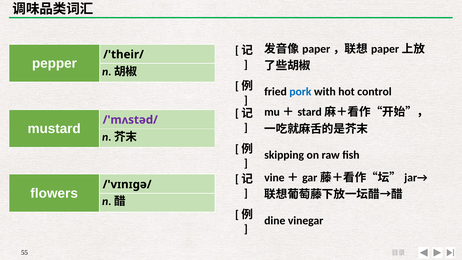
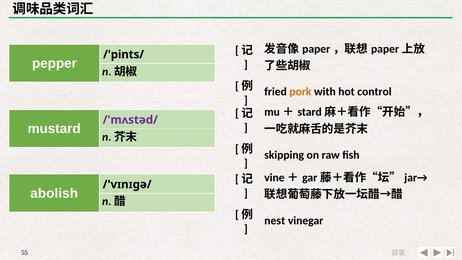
/'their/: /'their/ -> /'pints/
pork colour: blue -> orange
flowers: flowers -> abolish
dine: dine -> nest
